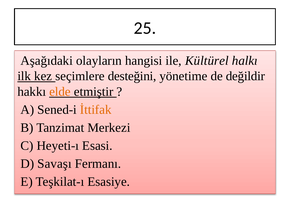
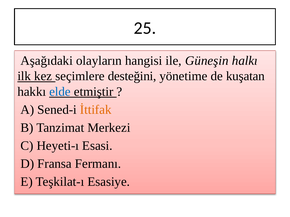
Kültürel: Kültürel -> Güneşin
değildir: değildir -> kuşatan
elde colour: orange -> blue
Savaşı: Savaşı -> Fransa
